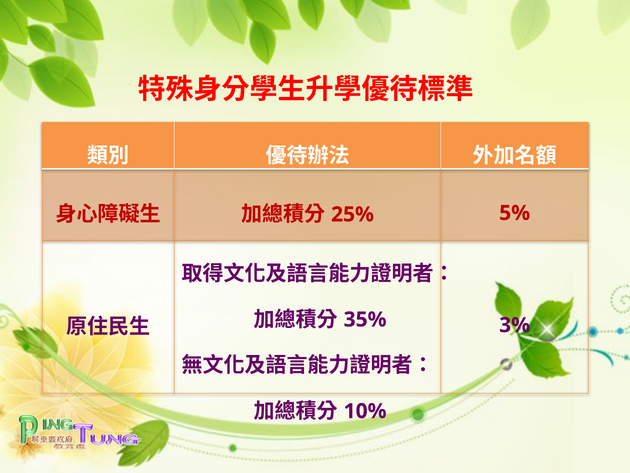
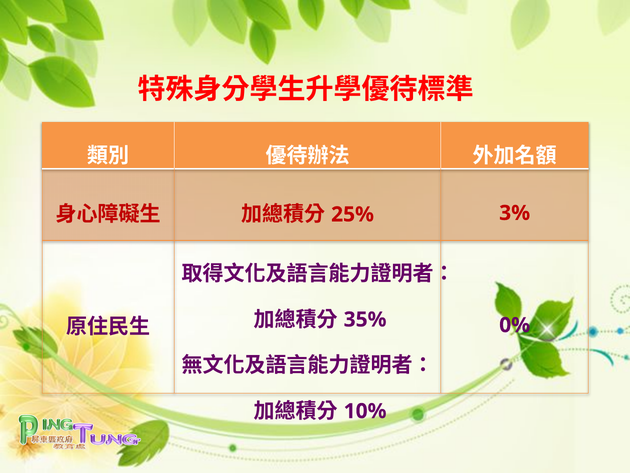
5%: 5% -> 3%
3%: 3% -> 0%
